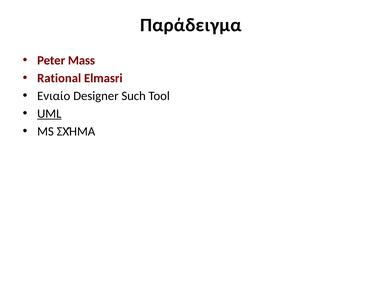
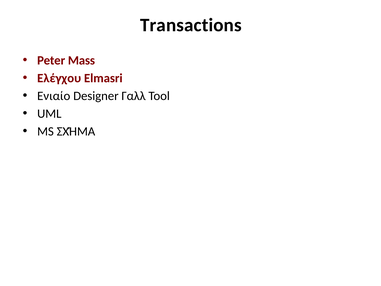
Παράδειγμα: Παράδειγμα -> Transactions
Rational: Rational -> Ελέγχου
Such: Such -> Γαλλ
UML underline: present -> none
